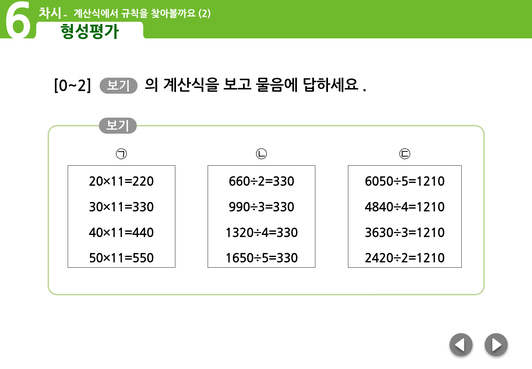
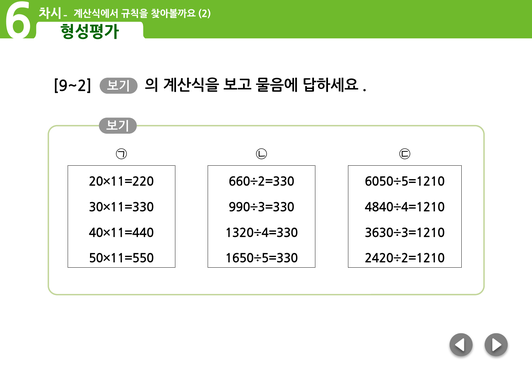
0~2: 0~2 -> 9~2
